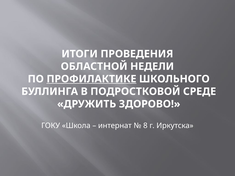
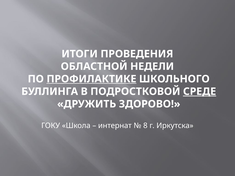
СРЕДЕ underline: none -> present
